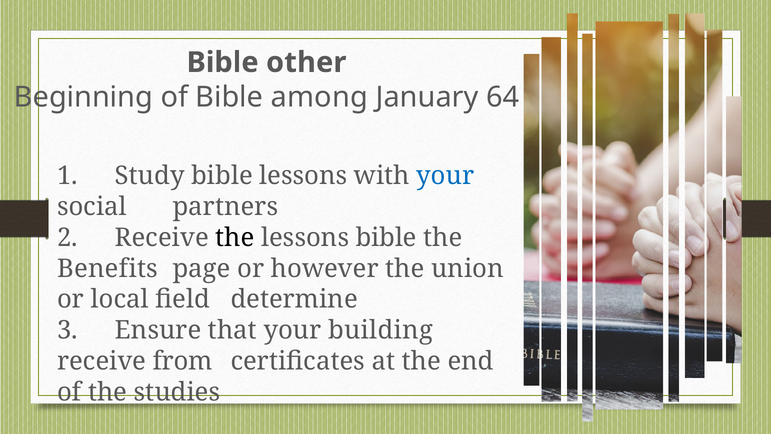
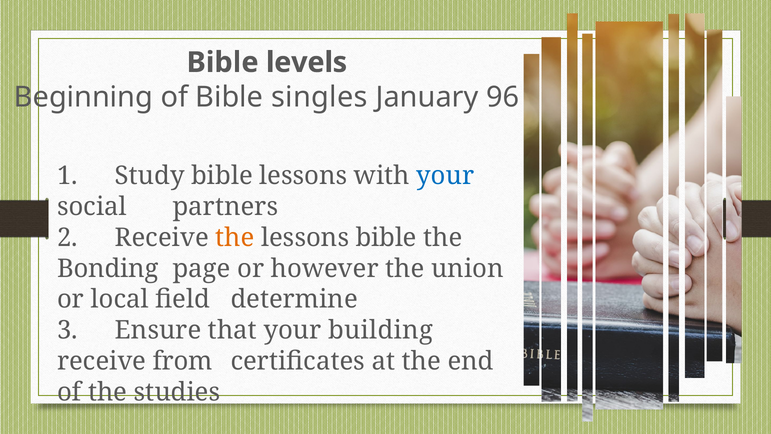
other: other -> levels
among: among -> singles
64: 64 -> 96
the at (235, 238) colour: black -> orange
Benefits: Benefits -> Bonding
